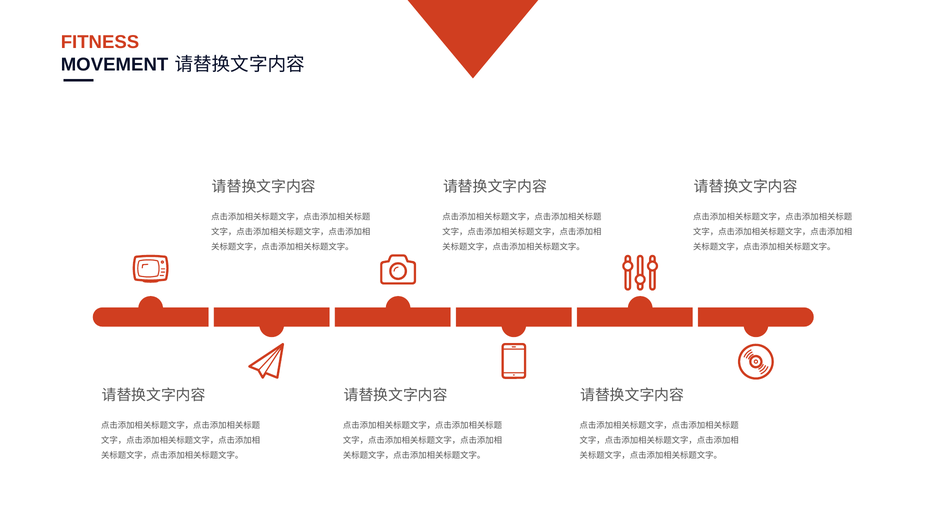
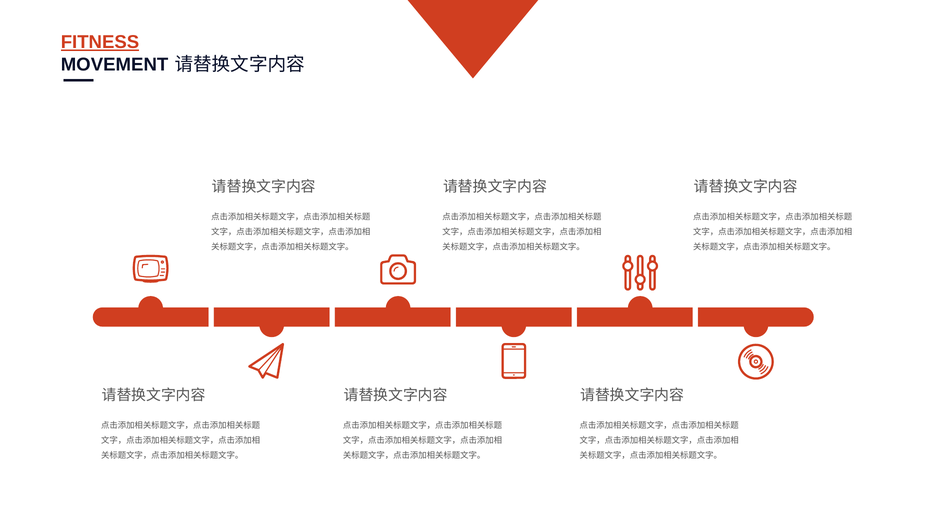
FITNESS underline: none -> present
